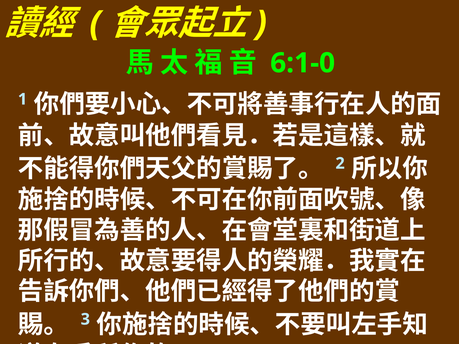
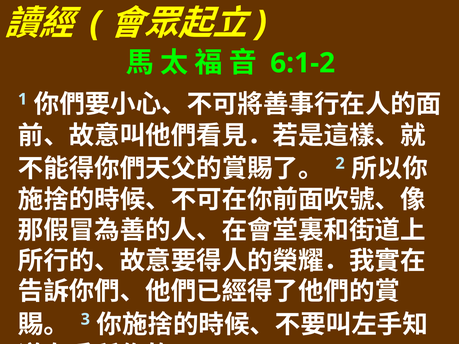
6:1-0: 6:1-0 -> 6:1-2
